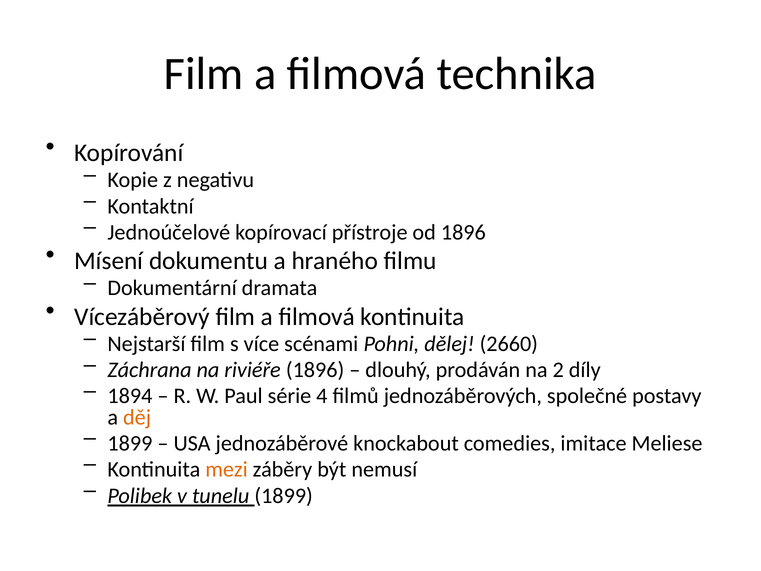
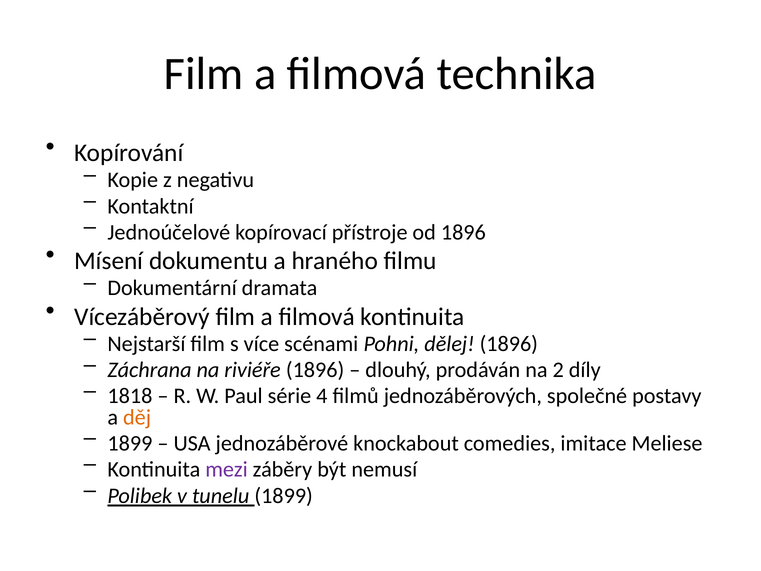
dělej 2660: 2660 -> 1896
1894: 1894 -> 1818
mezi colour: orange -> purple
